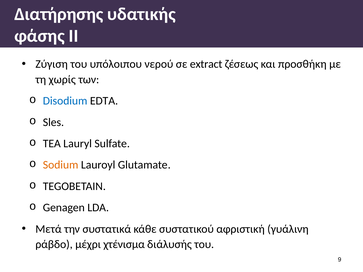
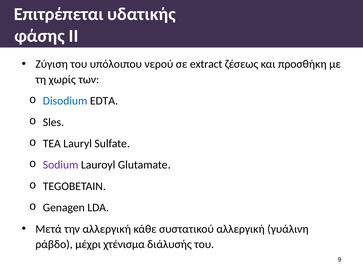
Διατήρησης: Διατήρησης -> Επιτρέπεται
Sodium colour: orange -> purple
την συστατικά: συστατικά -> αλλεργική
συστατικού αφριστική: αφριστική -> αλλεργική
